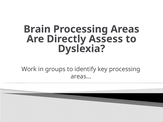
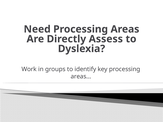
Brain: Brain -> Need
